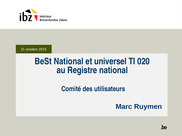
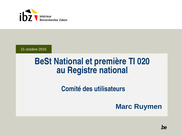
universel: universel -> première
